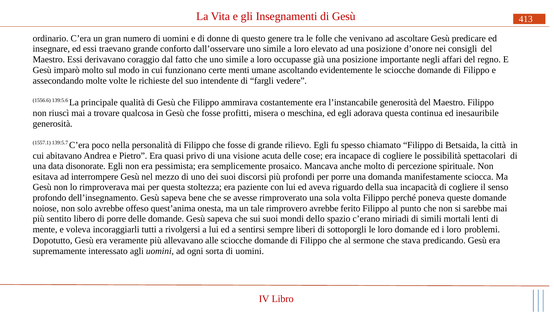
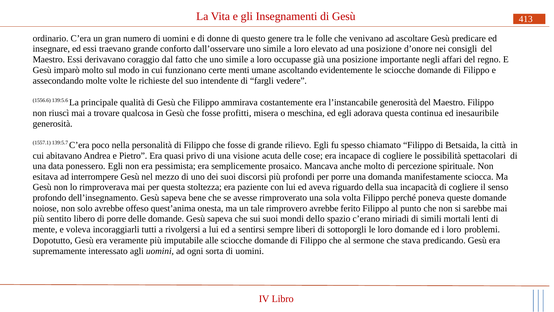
disonorate: disonorate -> ponessero
allevavano: allevavano -> imputabile
